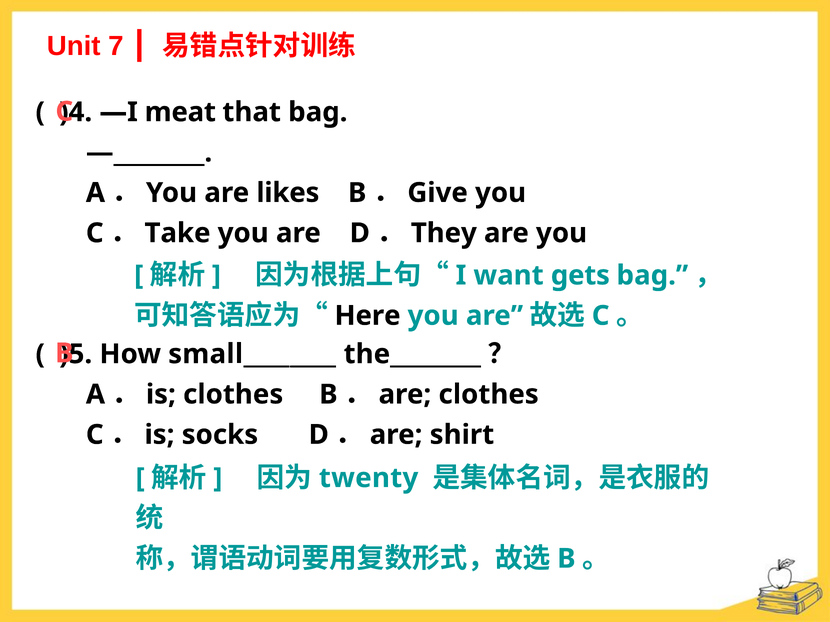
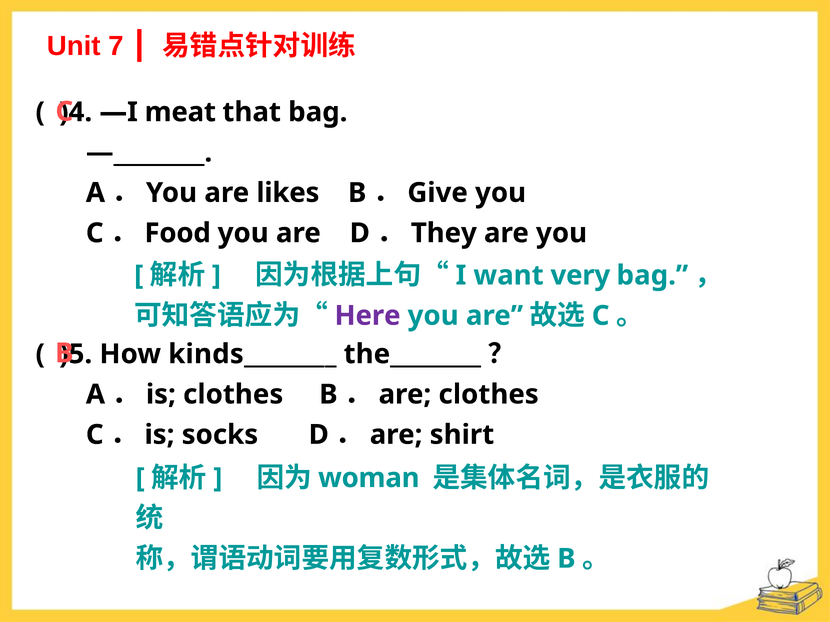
Take: Take -> Food
gets: gets -> very
Here colour: black -> purple
small________: small________ -> kinds________
twenty: twenty -> woman
